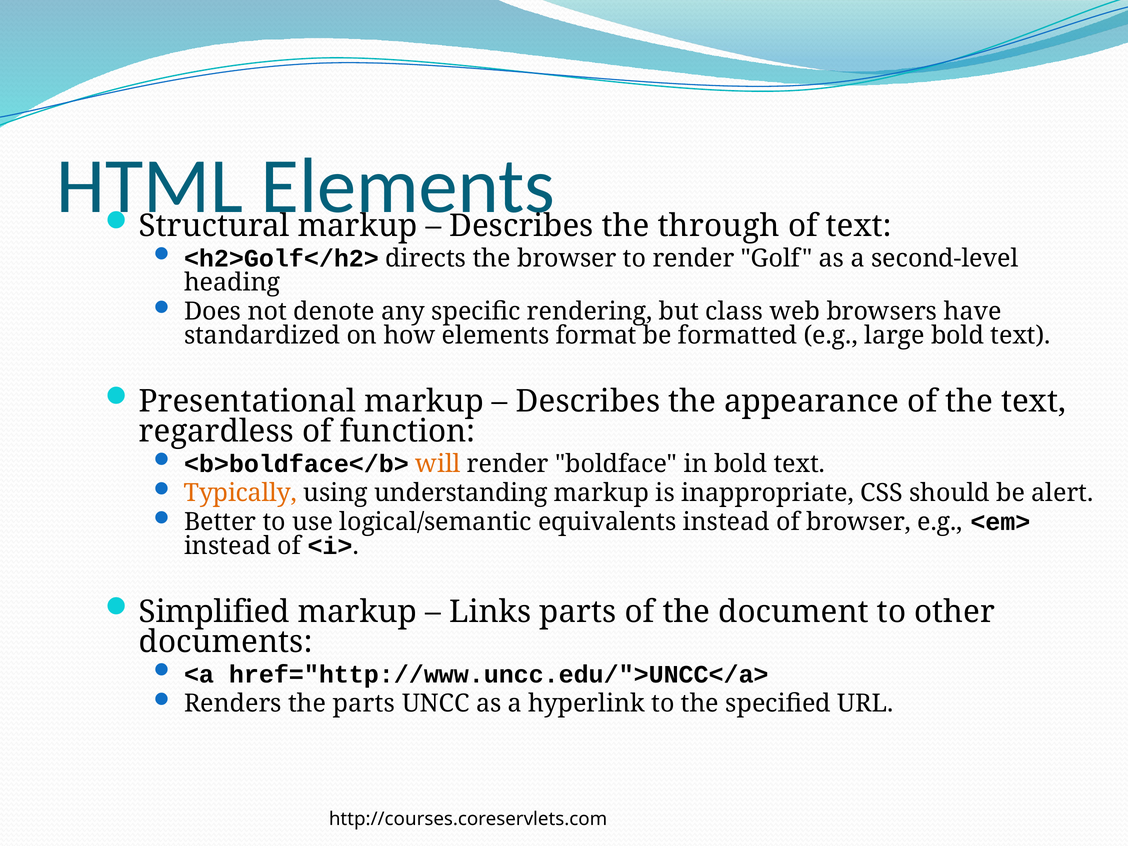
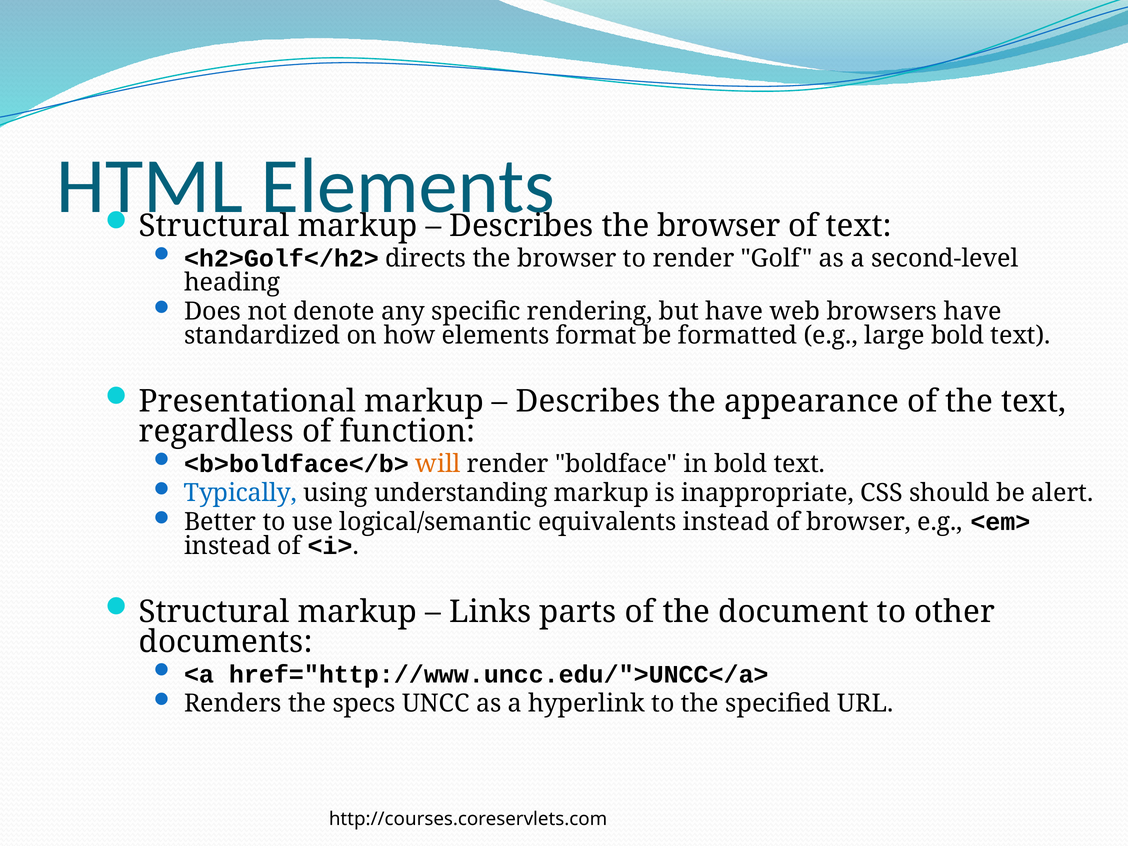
through at (719, 226): through -> browser
but class: class -> have
Typically colour: orange -> blue
Simplified at (214, 612): Simplified -> Structural
the parts: parts -> specs
